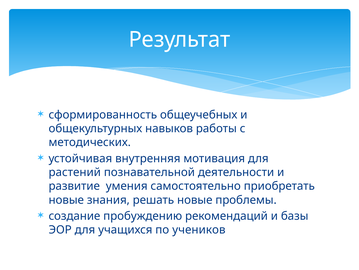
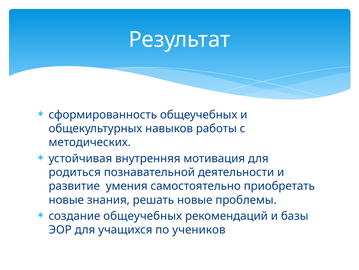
растений: растений -> родиться
создание пробуждению: пробуждению -> общеучебных
